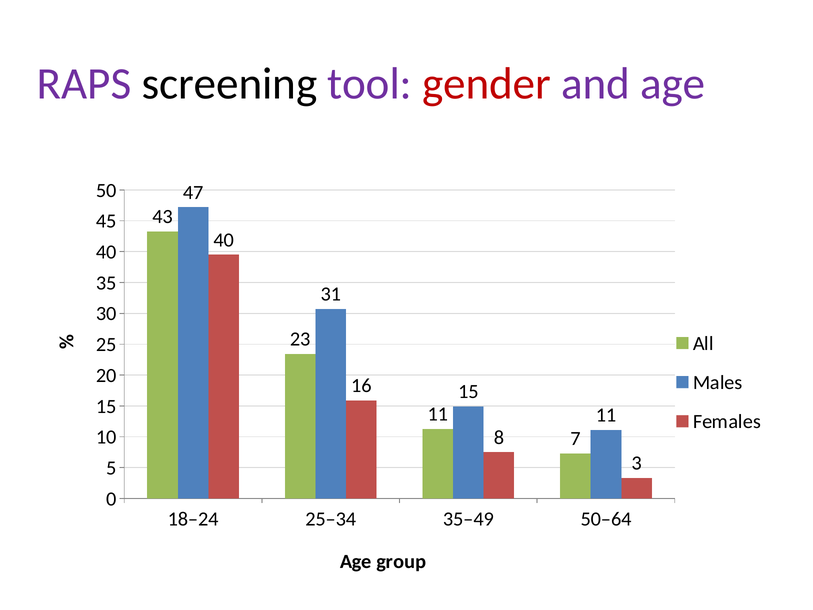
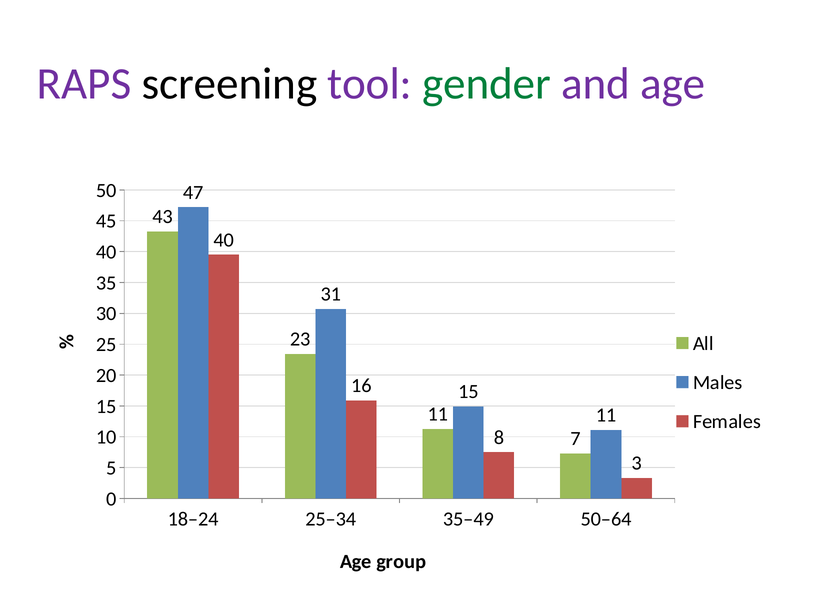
gender colour: red -> green
